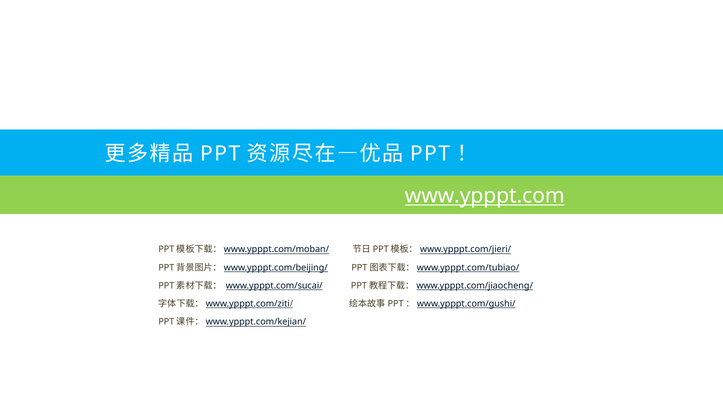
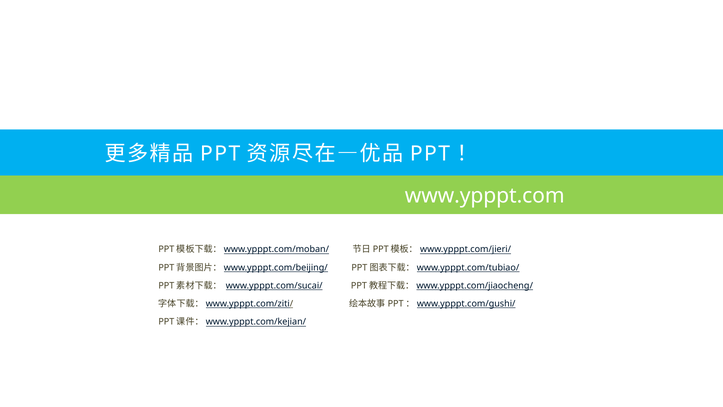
www.ypppt.com underline: present -> none
